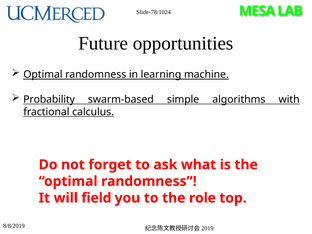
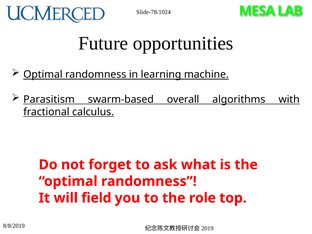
Probability: Probability -> Parasitism
simple: simple -> overall
